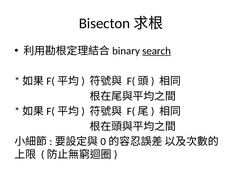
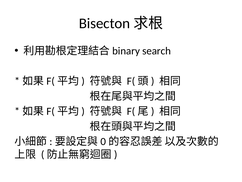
search underline: present -> none
